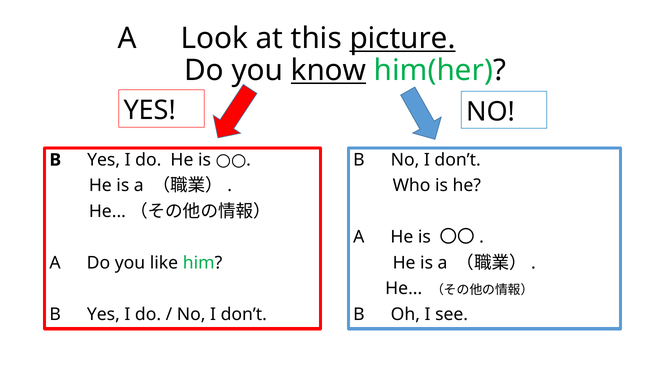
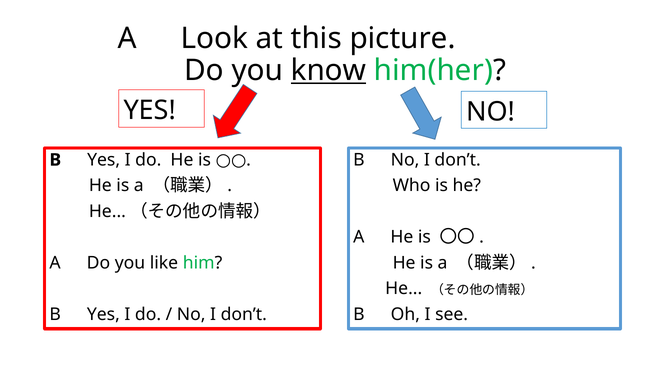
picture underline: present -> none
